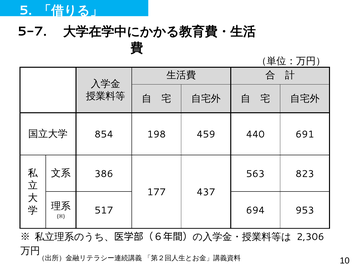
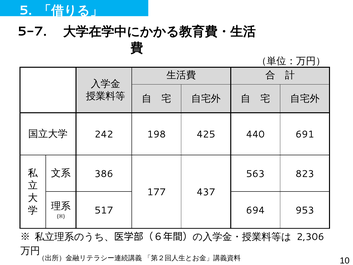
854: 854 -> 242
459: 459 -> 425
